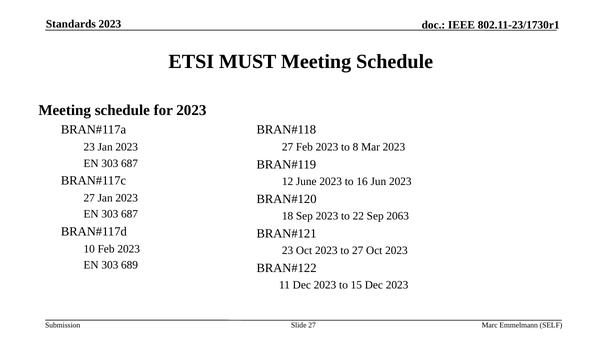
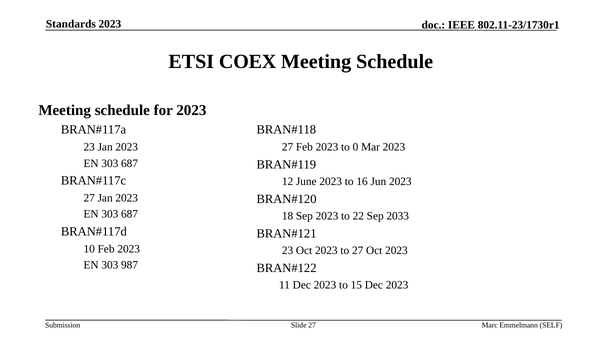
MUST: MUST -> COEX
8: 8 -> 0
2063: 2063 -> 2033
689: 689 -> 987
